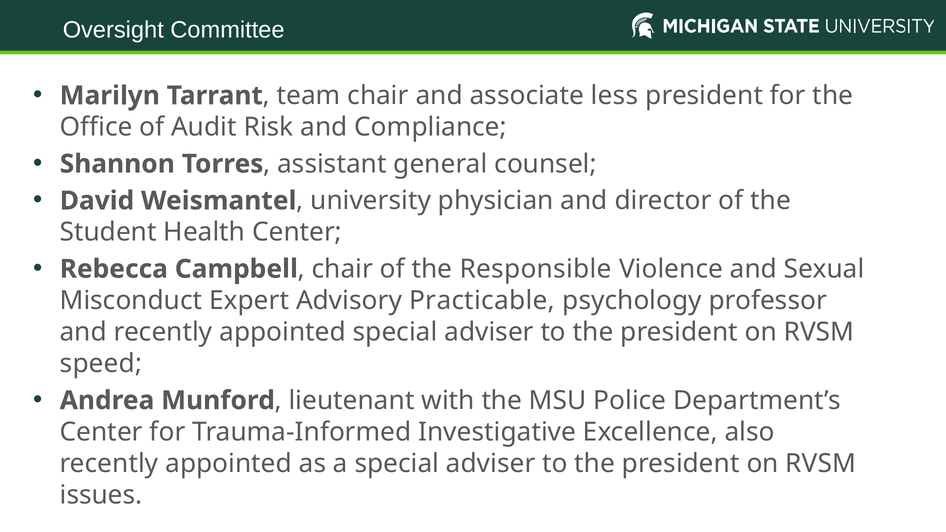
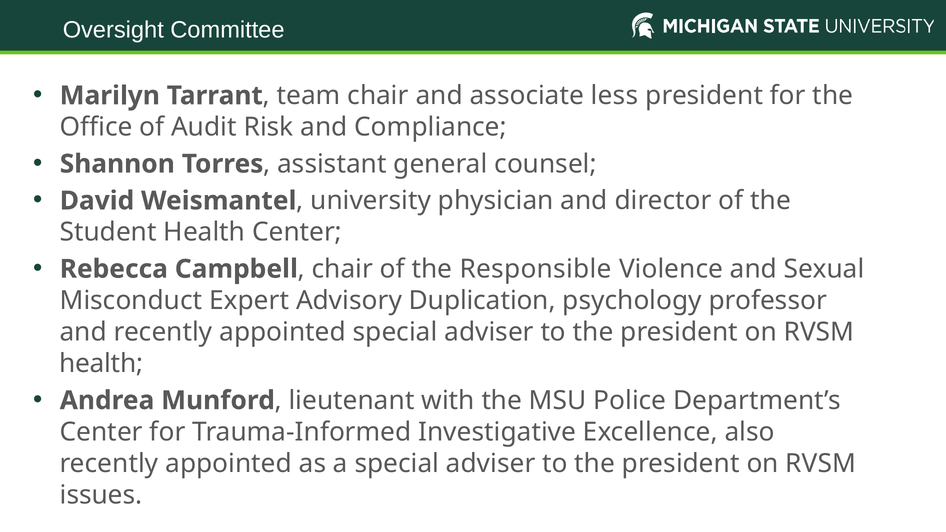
Practicable: Practicable -> Duplication
speed at (101, 364): speed -> health
